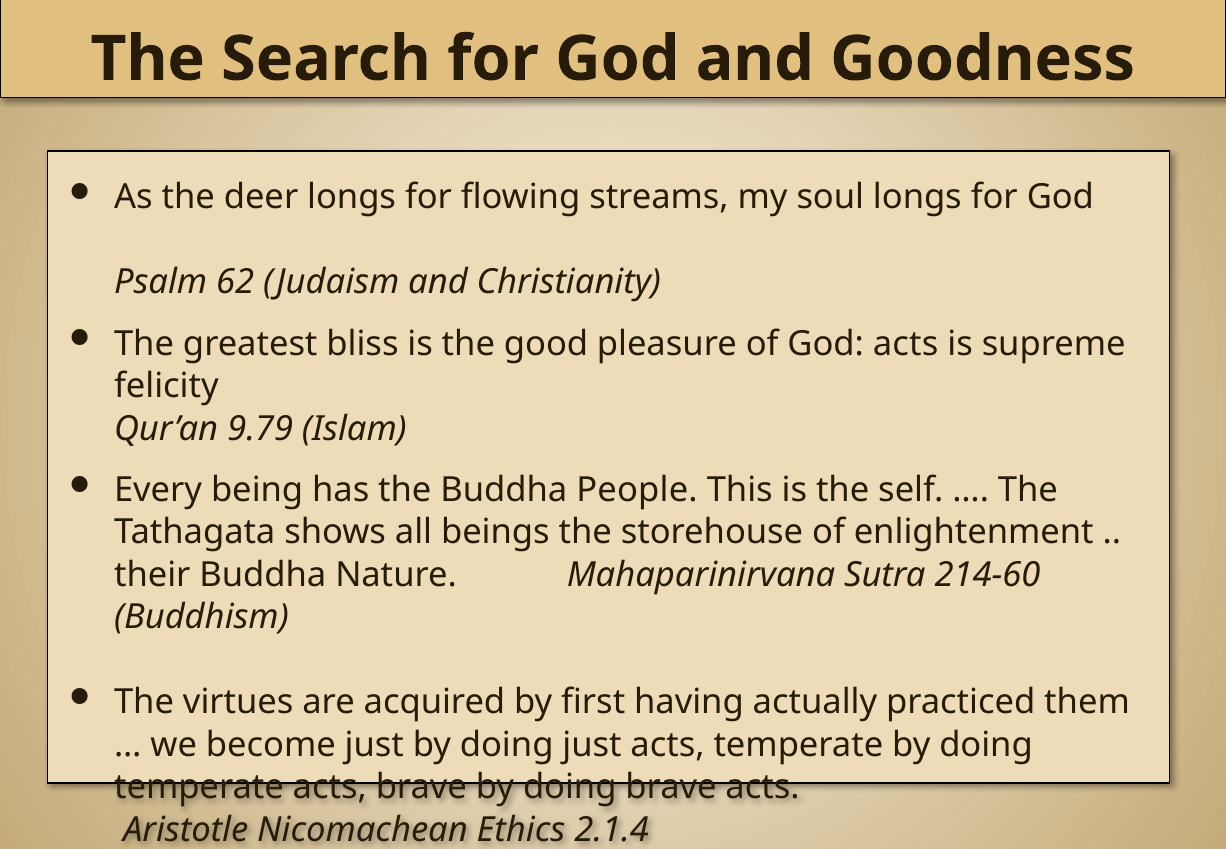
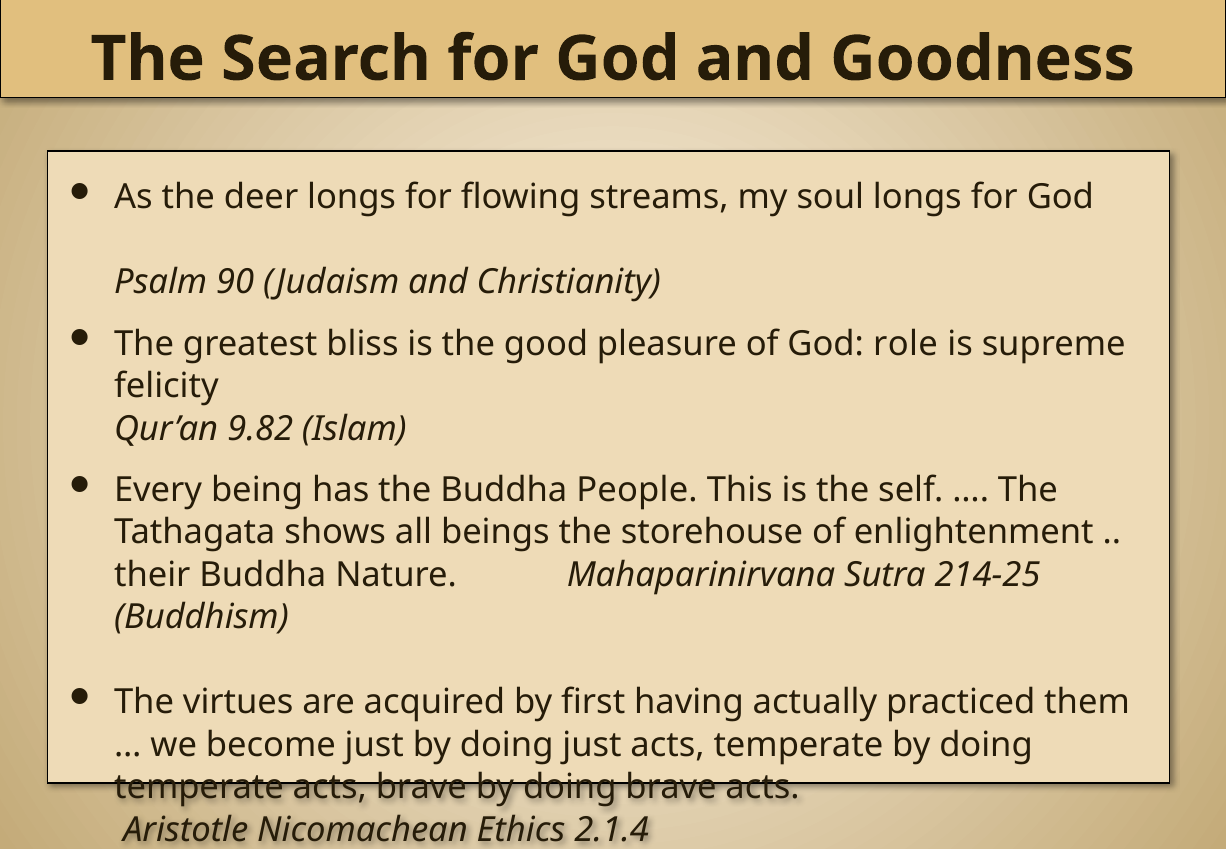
62: 62 -> 90
God acts: acts -> role
9.79: 9.79 -> 9.82
214-60: 214-60 -> 214-25
